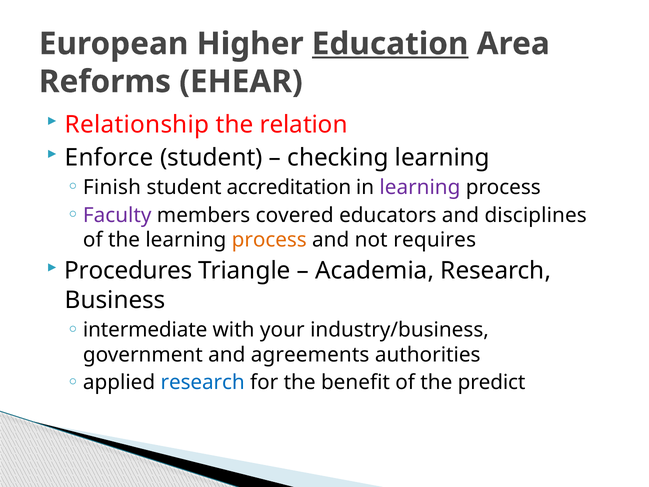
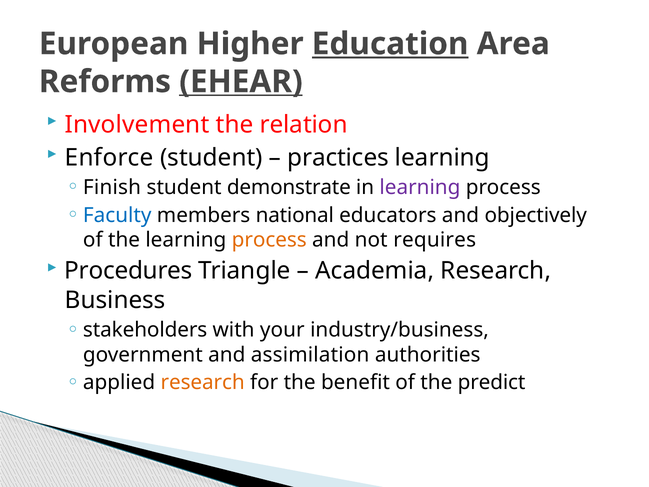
EHEAR underline: none -> present
Relationship: Relationship -> Involvement
checking: checking -> practices
accreditation: accreditation -> demonstrate
Faculty colour: purple -> blue
covered: covered -> national
disciplines: disciplines -> objectively
intermediate: intermediate -> stakeholders
agreements: agreements -> assimilation
research at (203, 382) colour: blue -> orange
